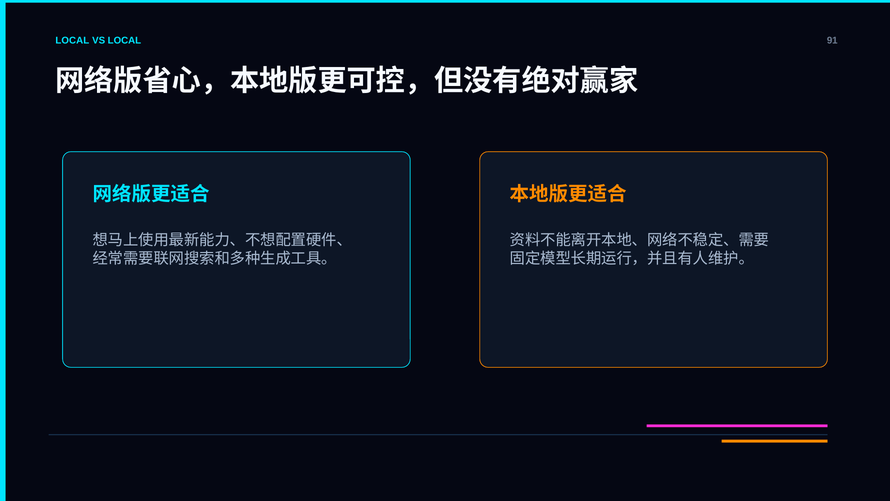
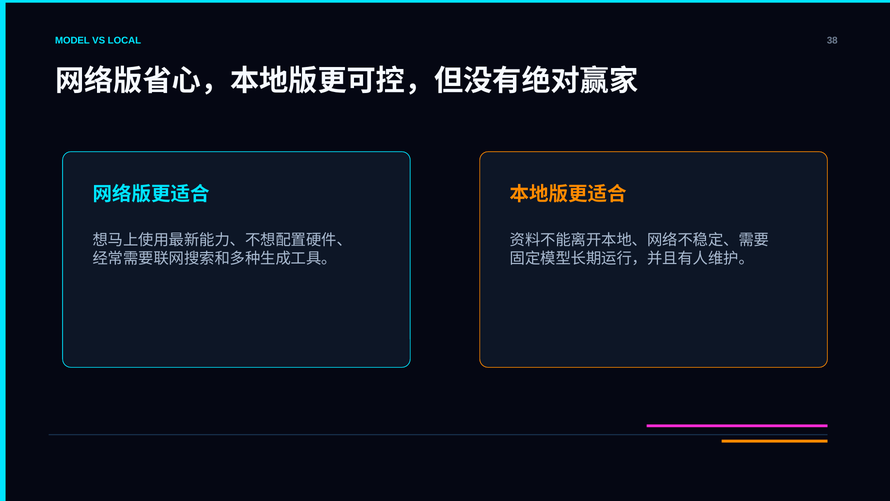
LOCAL at (72, 40): LOCAL -> MODEL
91: 91 -> 38
